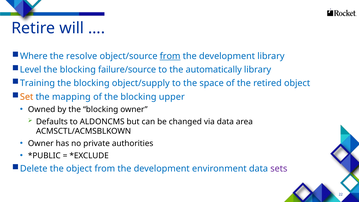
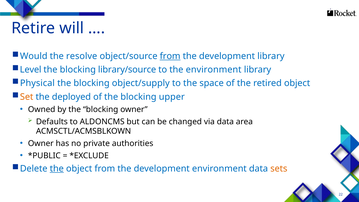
Where: Where -> Would
failure/source: failure/source -> library/source
the automatically: automatically -> environment
Training: Training -> Physical
mapping: mapping -> deployed
the at (57, 169) underline: none -> present
sets colour: purple -> orange
